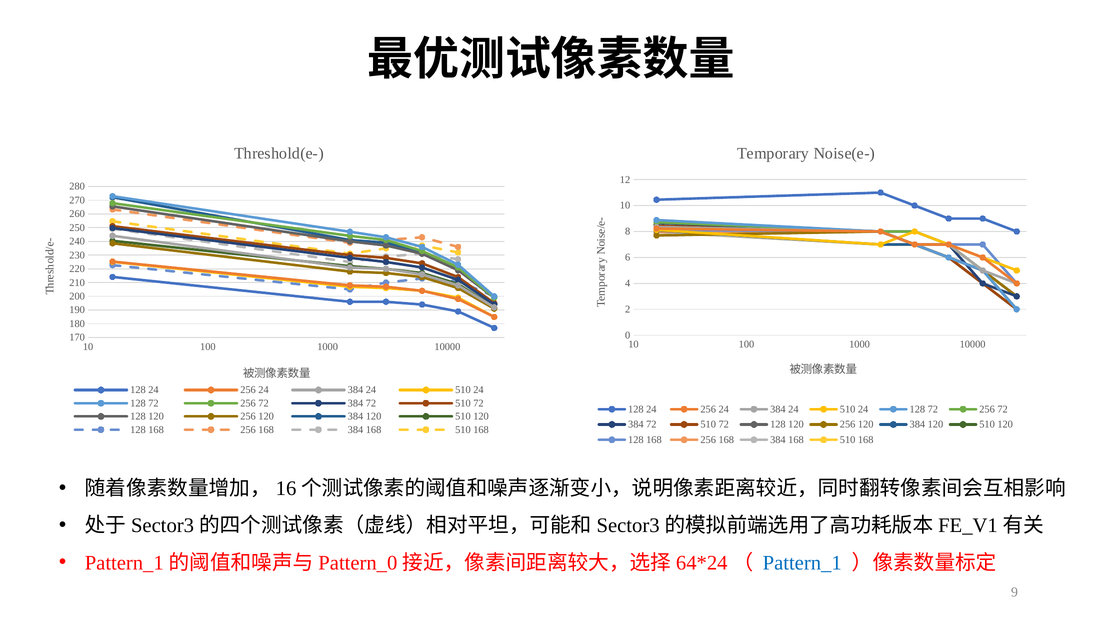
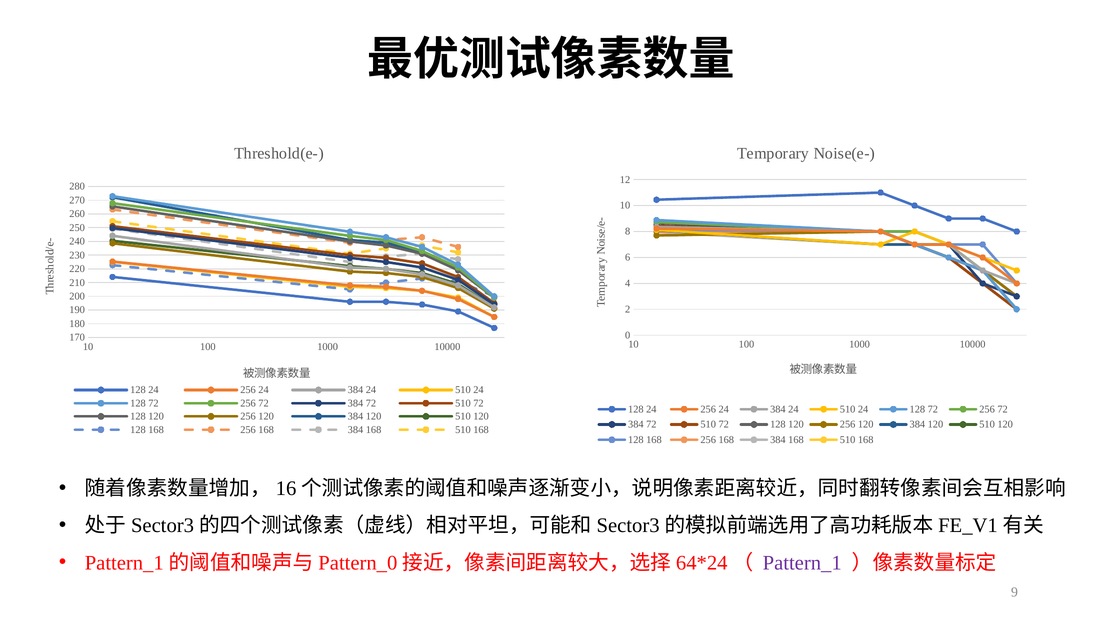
Pattern_1 colour: blue -> purple
